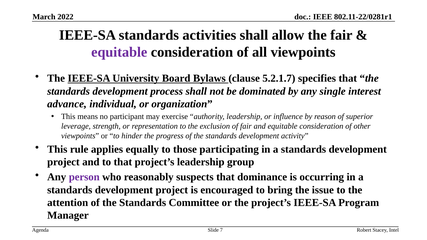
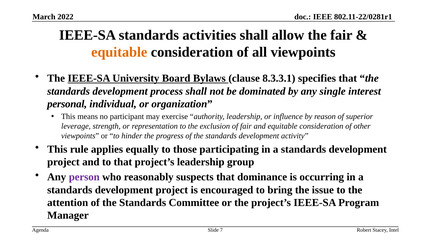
equitable at (119, 52) colour: purple -> orange
5.2.1.7: 5.2.1.7 -> 8.3.3.1
advance: advance -> personal
